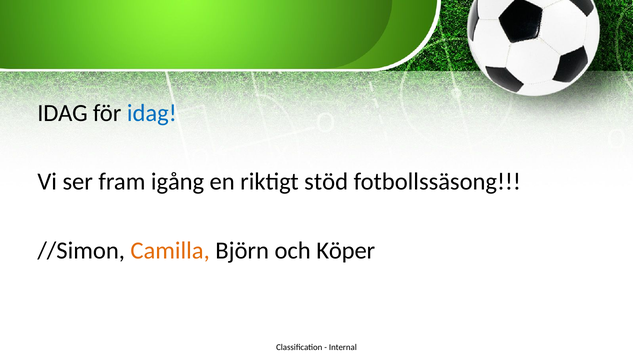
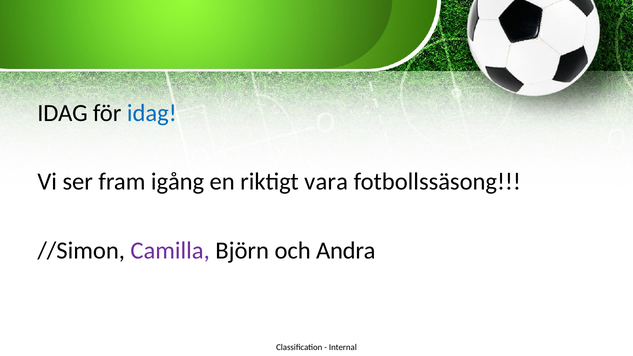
stöd: stöd -> vara
Camilla colour: orange -> purple
Köper: Köper -> Andra
